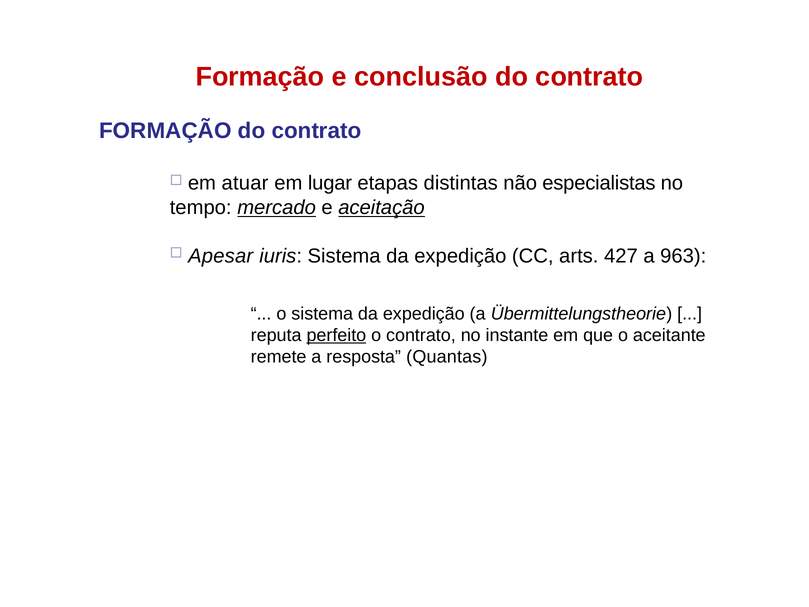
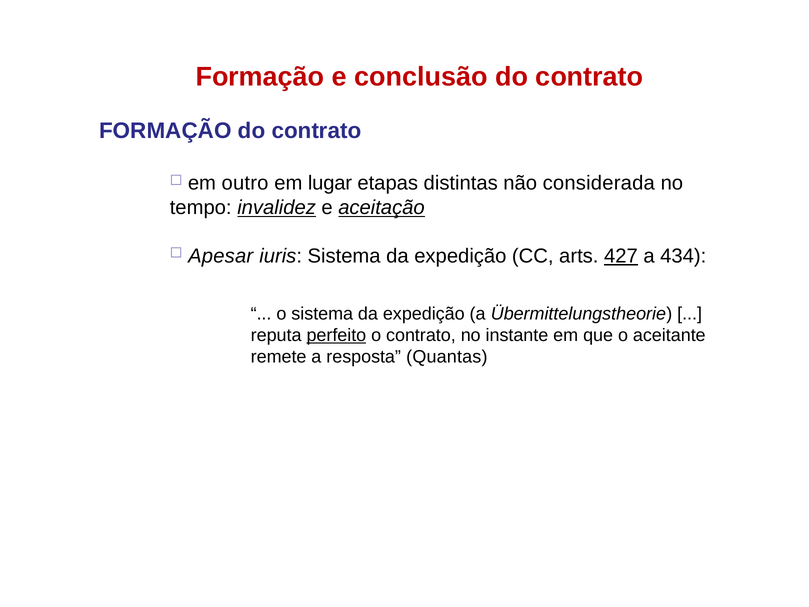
atuar: atuar -> outro
especialistas: especialistas -> considerada
mercado: mercado -> invalidez
427 underline: none -> present
963: 963 -> 434
